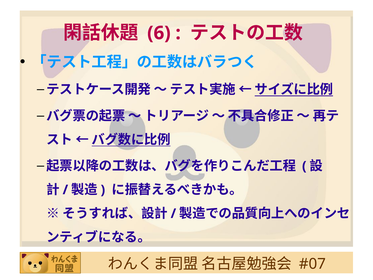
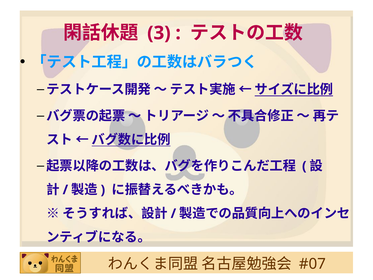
6: 6 -> 3
